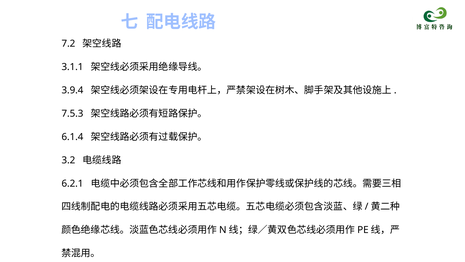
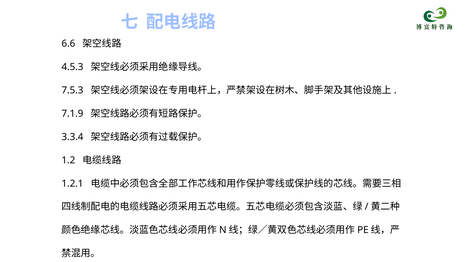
7.2: 7.2 -> 6.6
3.1.1: 3.1.1 -> 4.5.3
3.9.4: 3.9.4 -> 7.5.3
7.5.3: 7.5.3 -> 7.1.9
6.1.4: 6.1.4 -> 3.3.4
3.2: 3.2 -> 1.2
6.2.1: 6.2.1 -> 1.2.1
